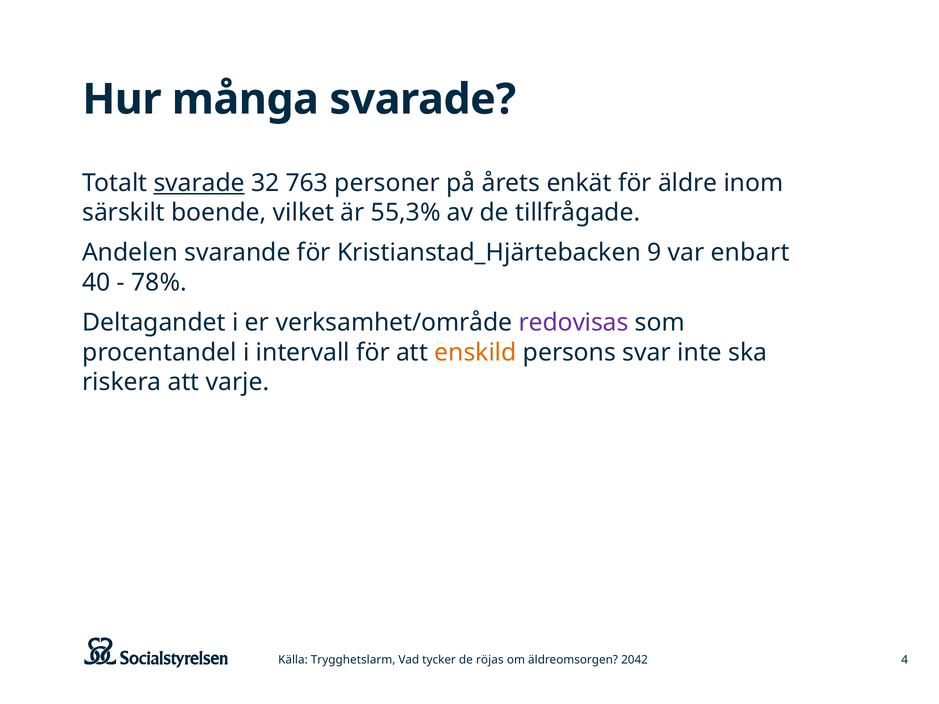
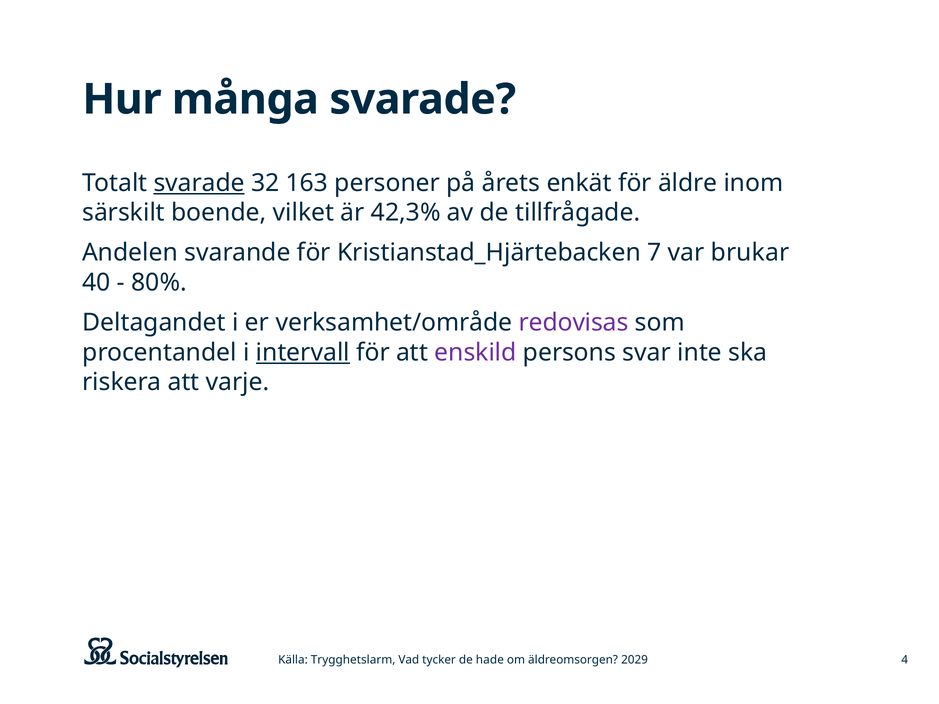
763: 763 -> 163
55,3%: 55,3% -> 42,3%
9: 9 -> 7
enbart: enbart -> brukar
78%: 78% -> 80%
intervall underline: none -> present
enskild colour: orange -> purple
röjas: röjas -> hade
2042: 2042 -> 2029
